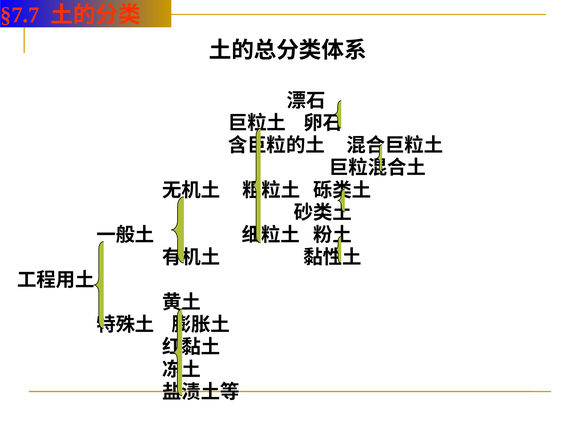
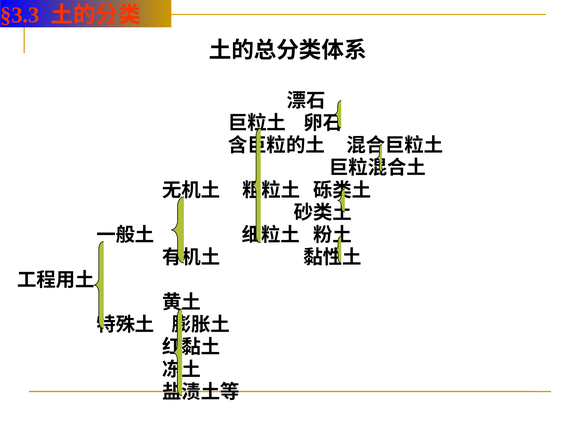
§7.7: §7.7 -> §3.3
